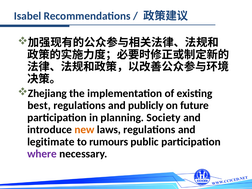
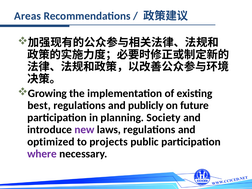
Isabel: Isabel -> Areas
Zhejiang: Zhejiang -> Growing
new colour: orange -> purple
legitimate: legitimate -> optimized
rumours: rumours -> projects
